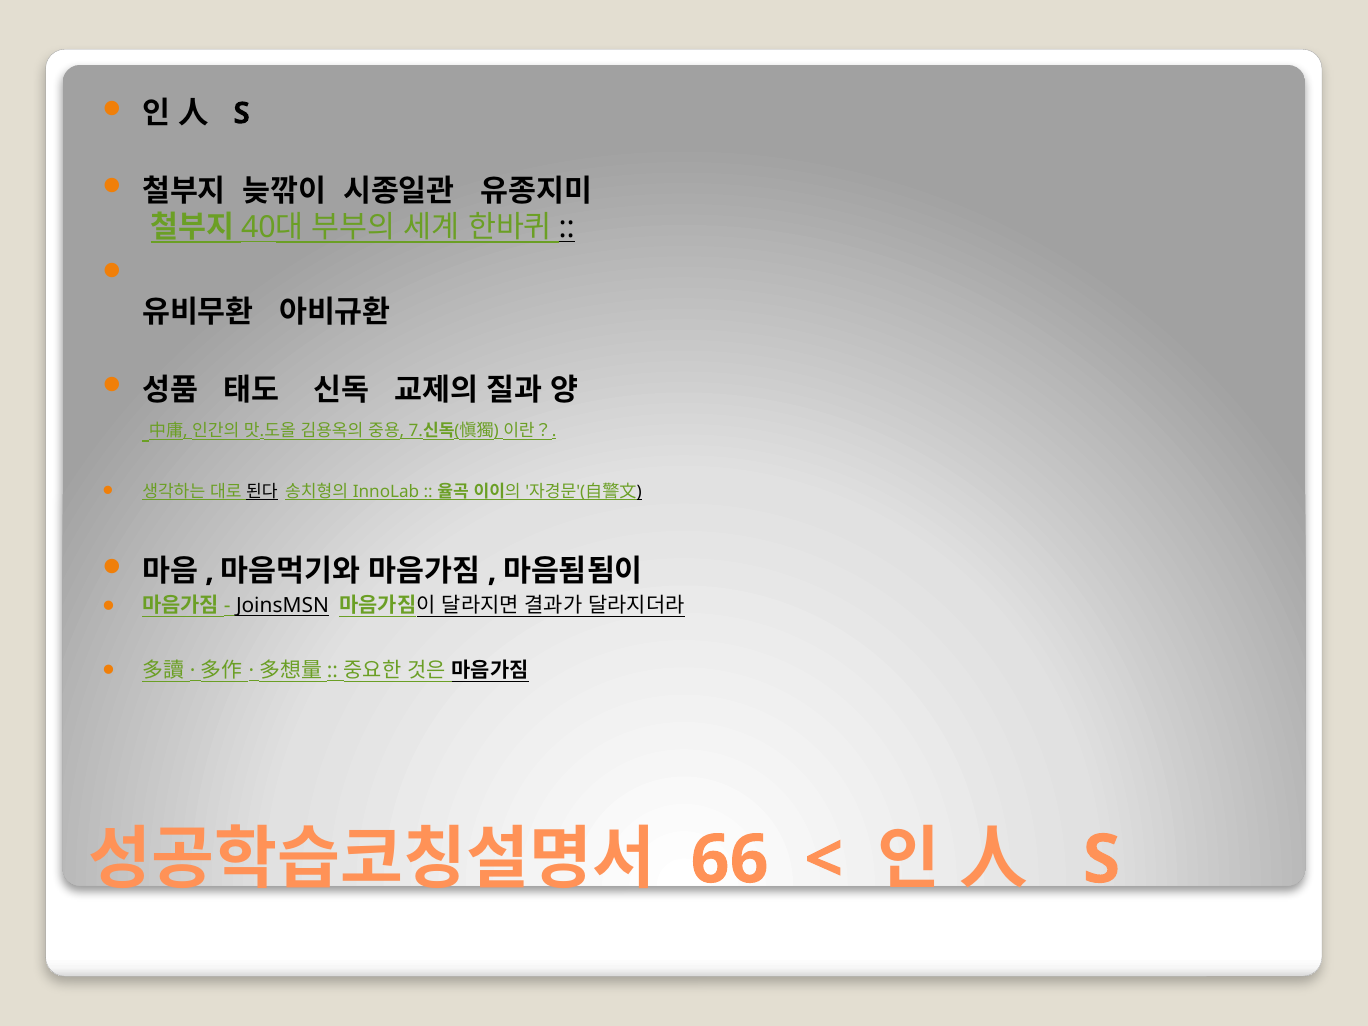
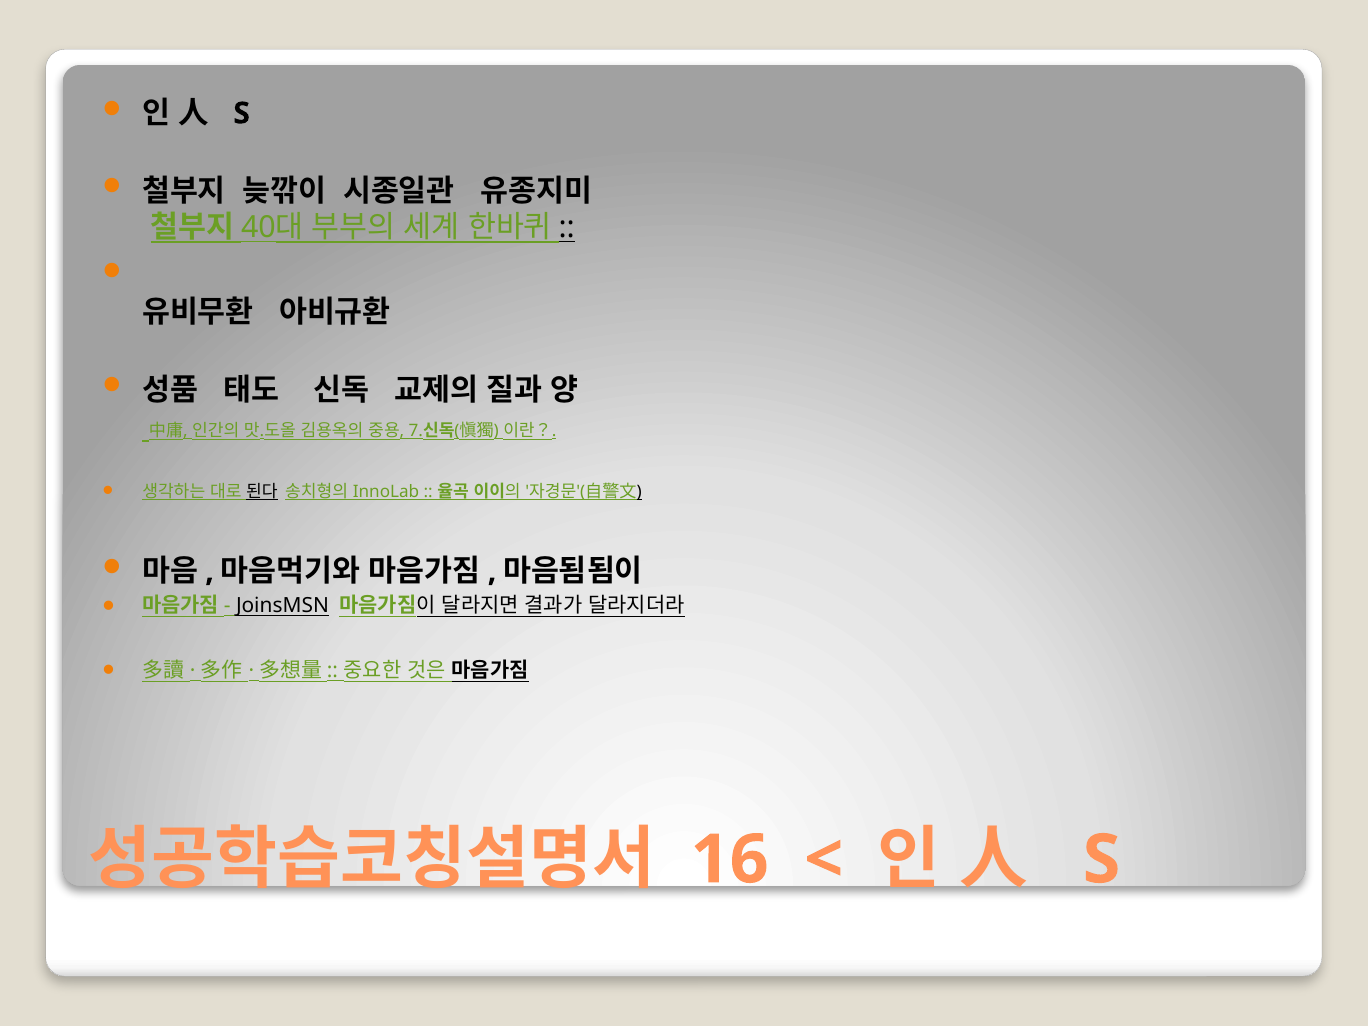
66: 66 -> 16
